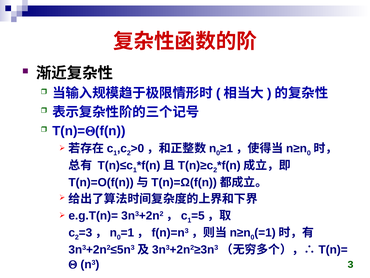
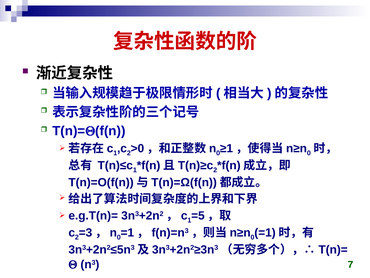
3: 3 -> 7
